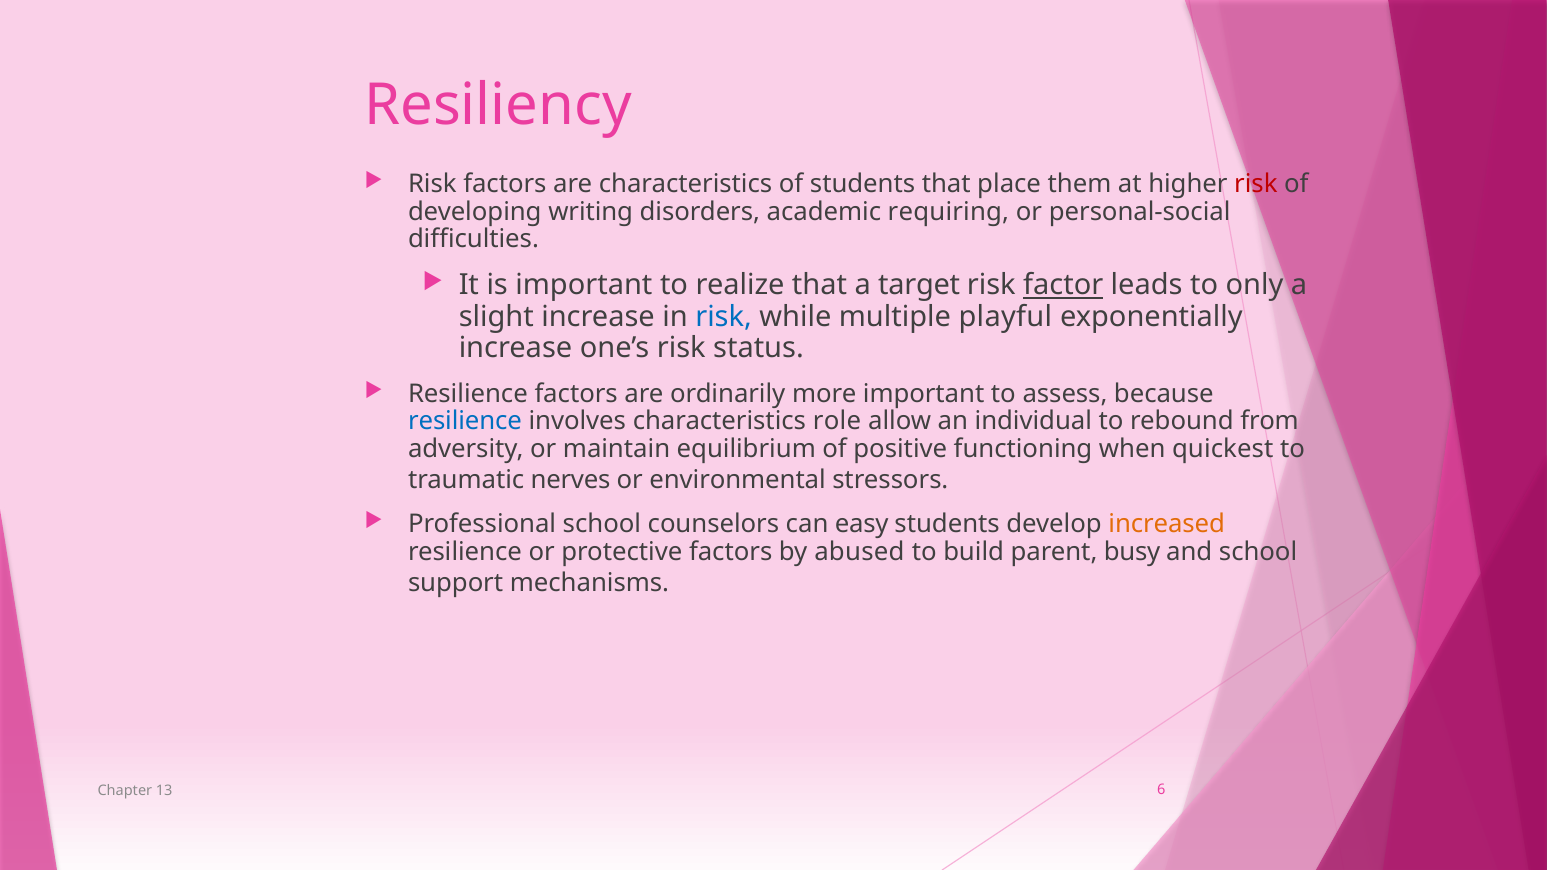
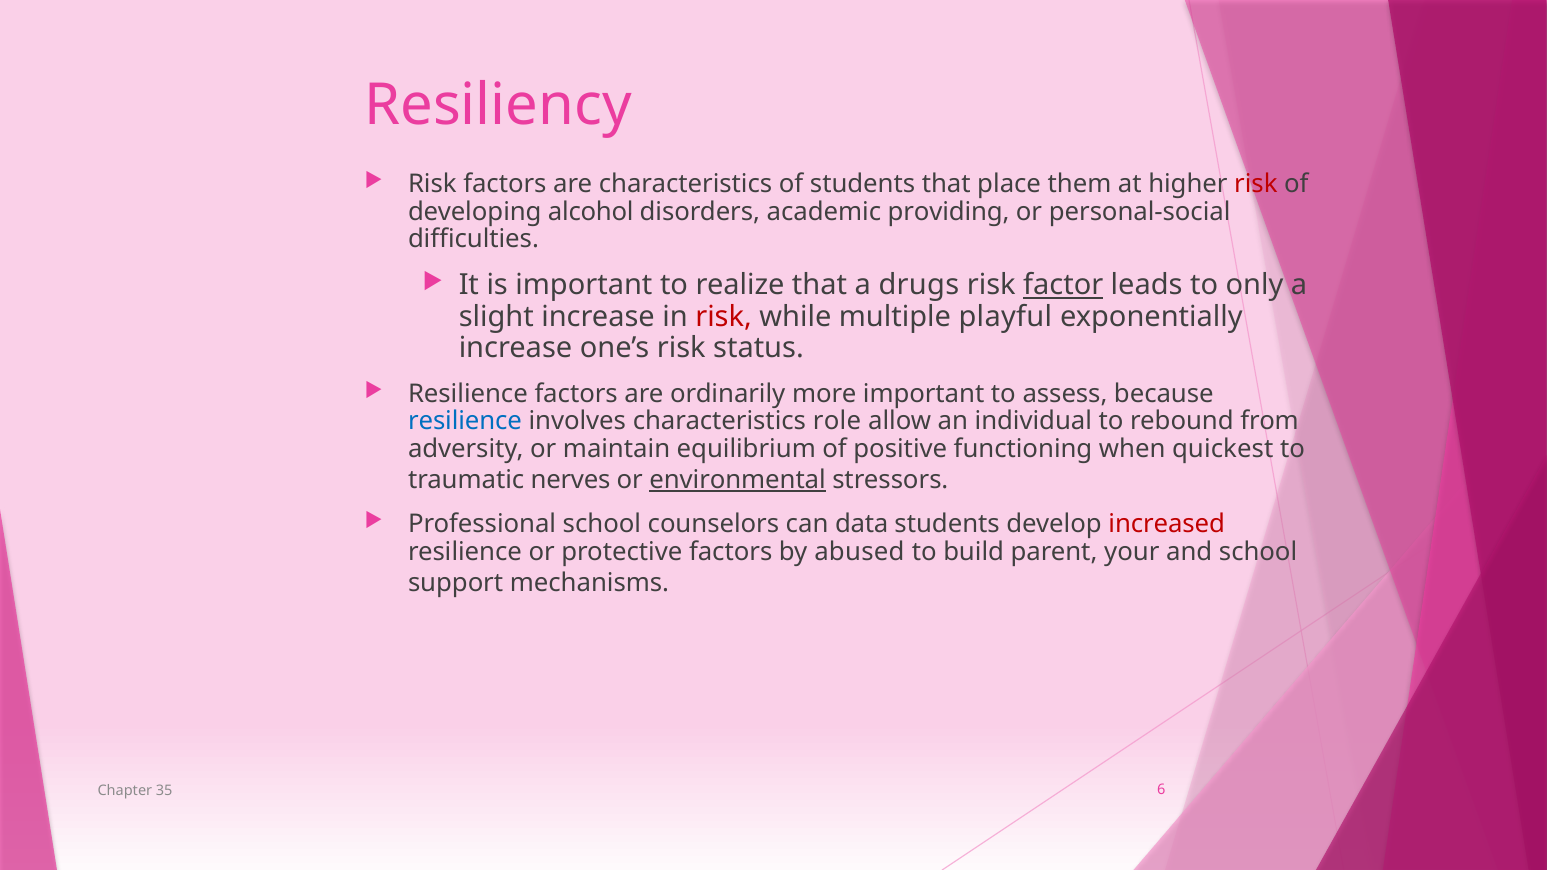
writing: writing -> alcohol
requiring: requiring -> providing
target: target -> drugs
risk at (724, 317) colour: blue -> red
environmental underline: none -> present
easy: easy -> data
increased colour: orange -> red
busy: busy -> your
13: 13 -> 35
